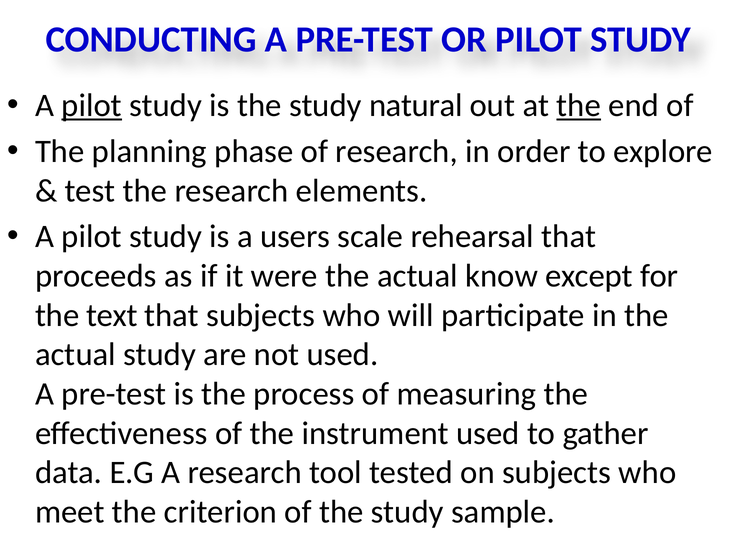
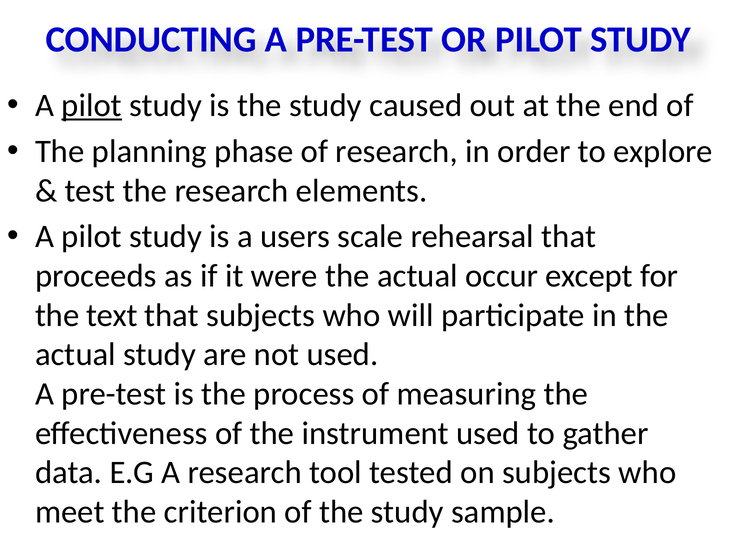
natural: natural -> caused
the at (579, 105) underline: present -> none
know: know -> occur
